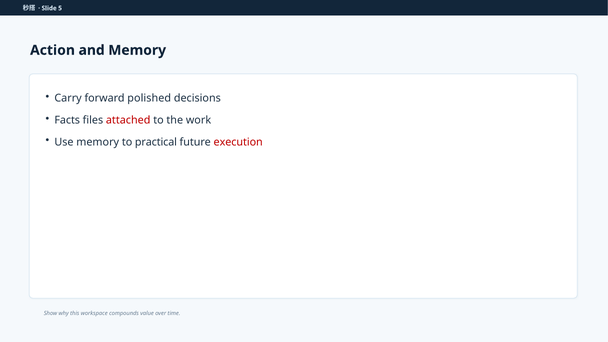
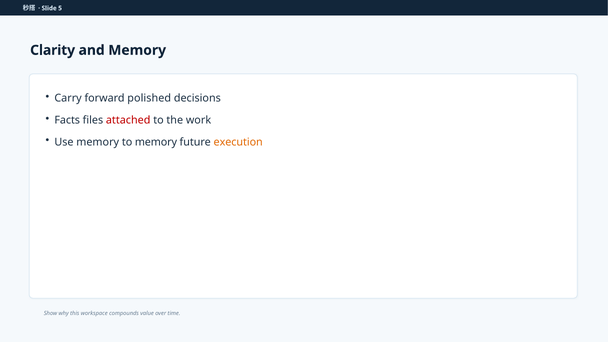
Action: Action -> Clarity
to practical: practical -> memory
execution colour: red -> orange
